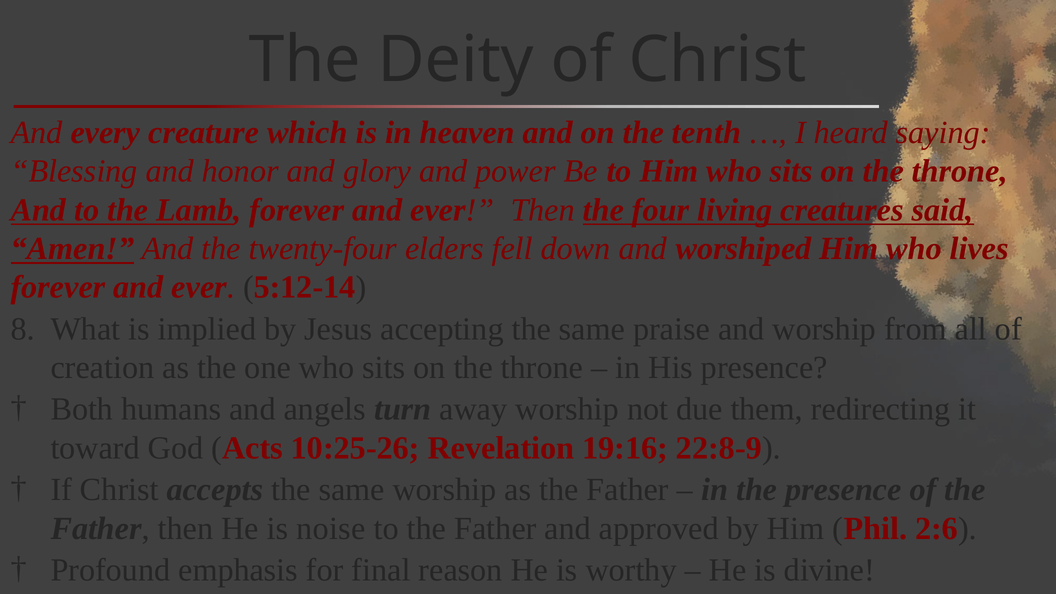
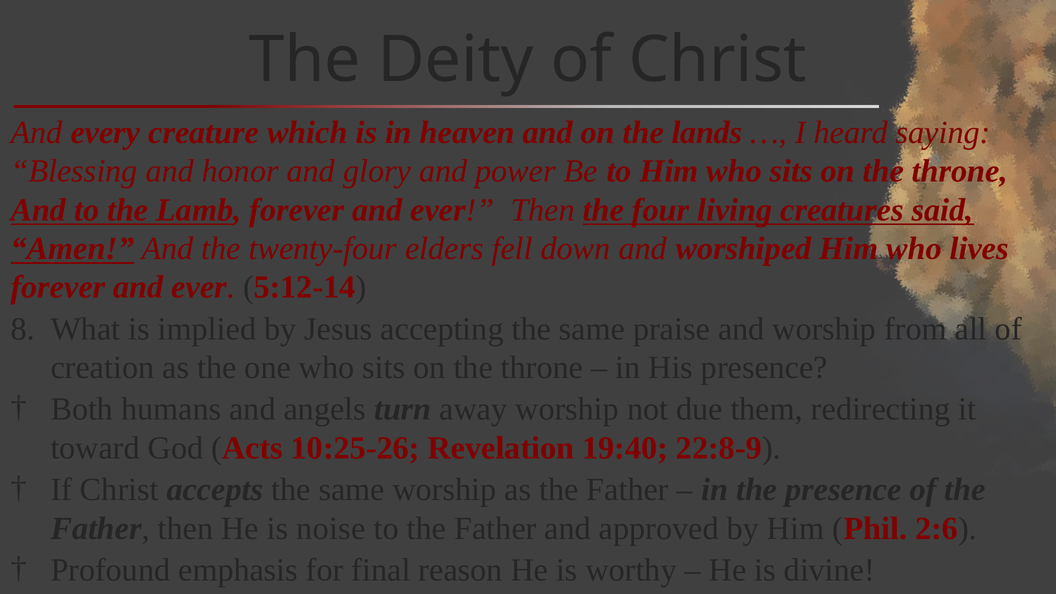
tenth: tenth -> lands
19:16: 19:16 -> 19:40
